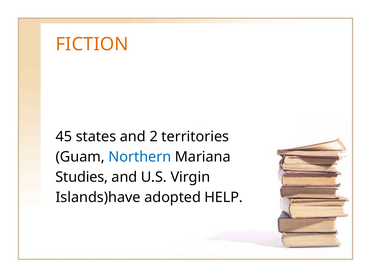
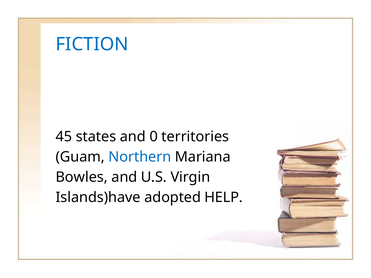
FICTION colour: orange -> blue
2: 2 -> 0
Studies: Studies -> Bowles
